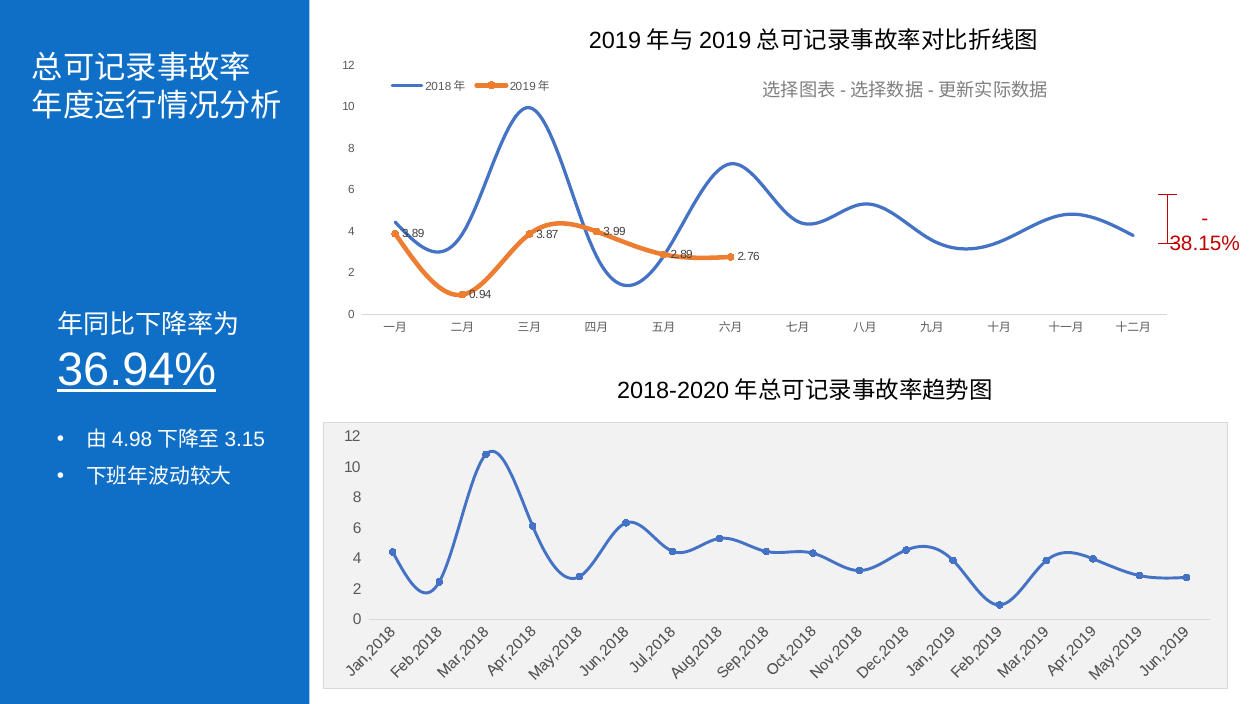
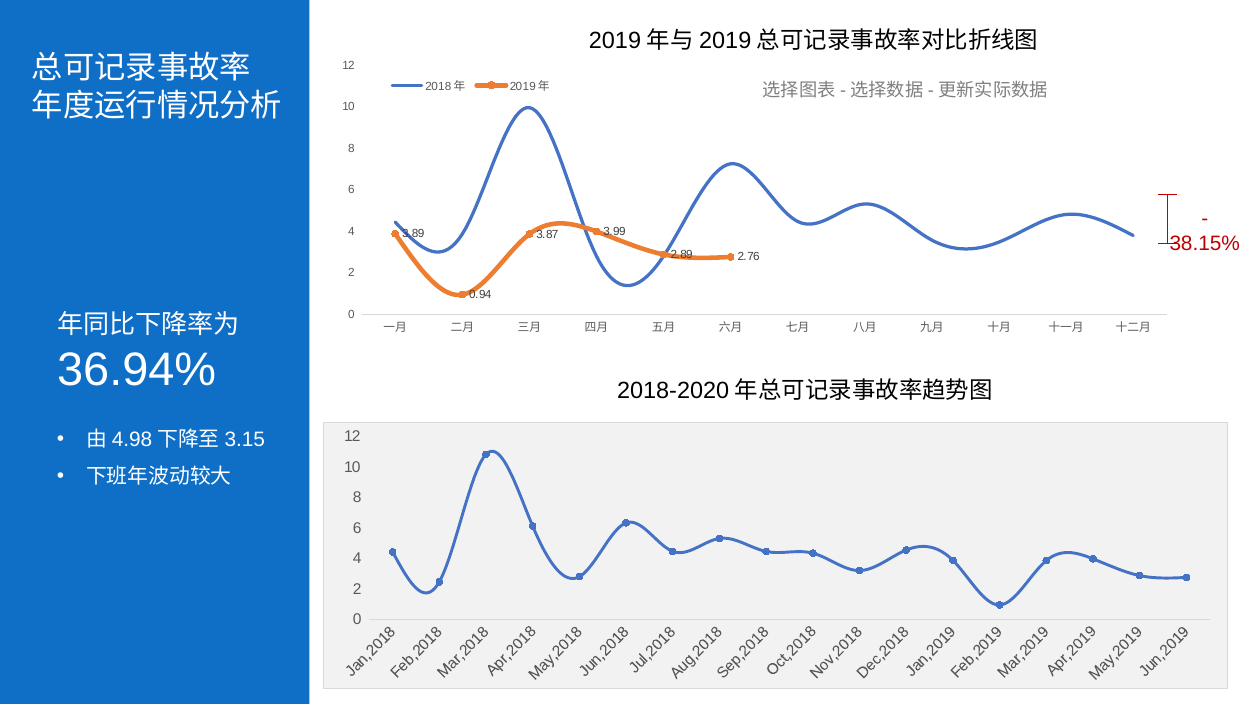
36.94% underline: present -> none
